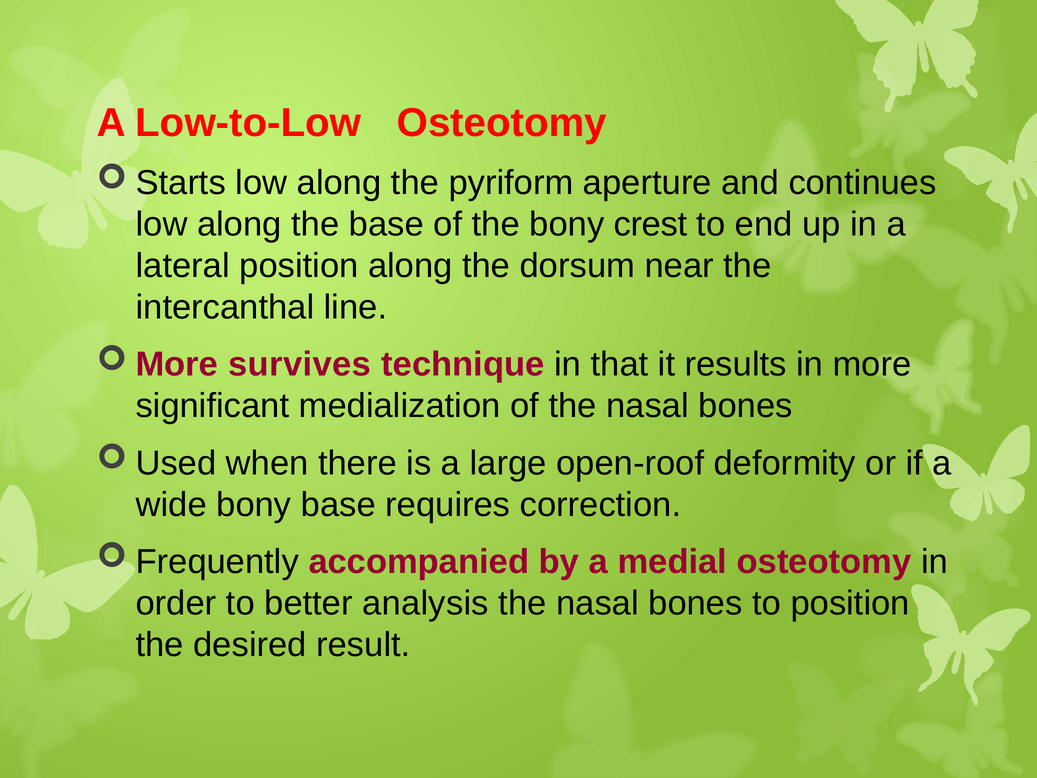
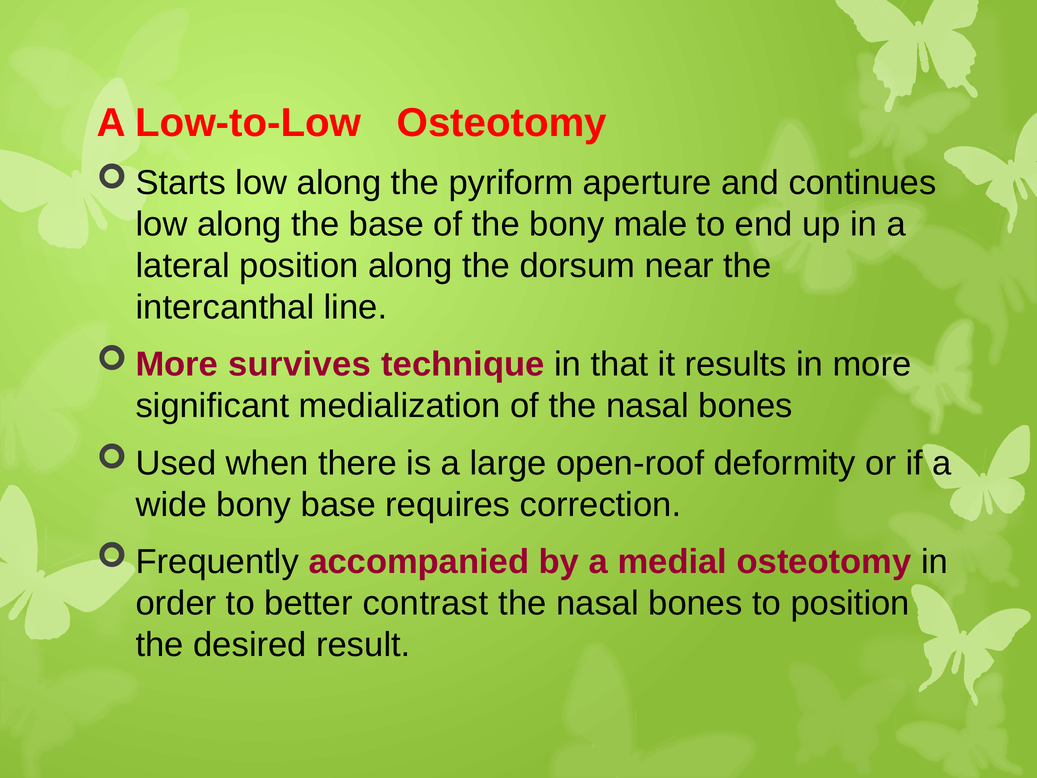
crest: crest -> male
analysis: analysis -> contrast
